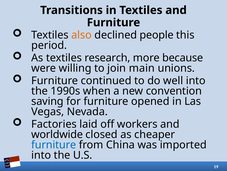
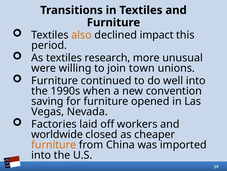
people: people -> impact
because: because -> unusual
main: main -> town
furniture at (54, 144) colour: blue -> orange
